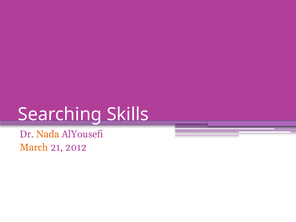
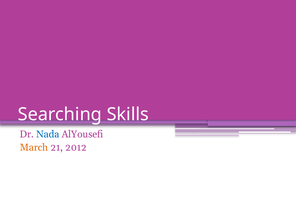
Nada colour: orange -> blue
